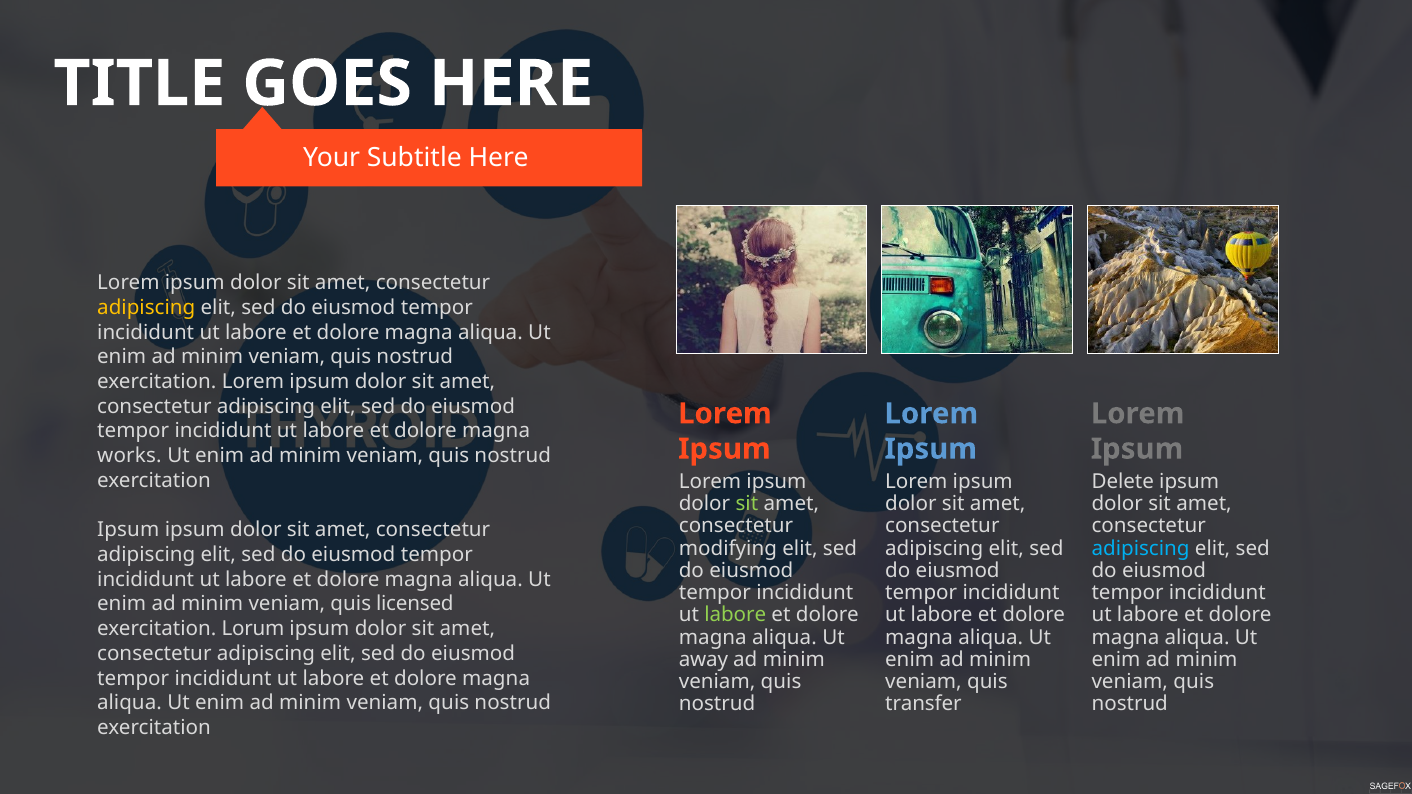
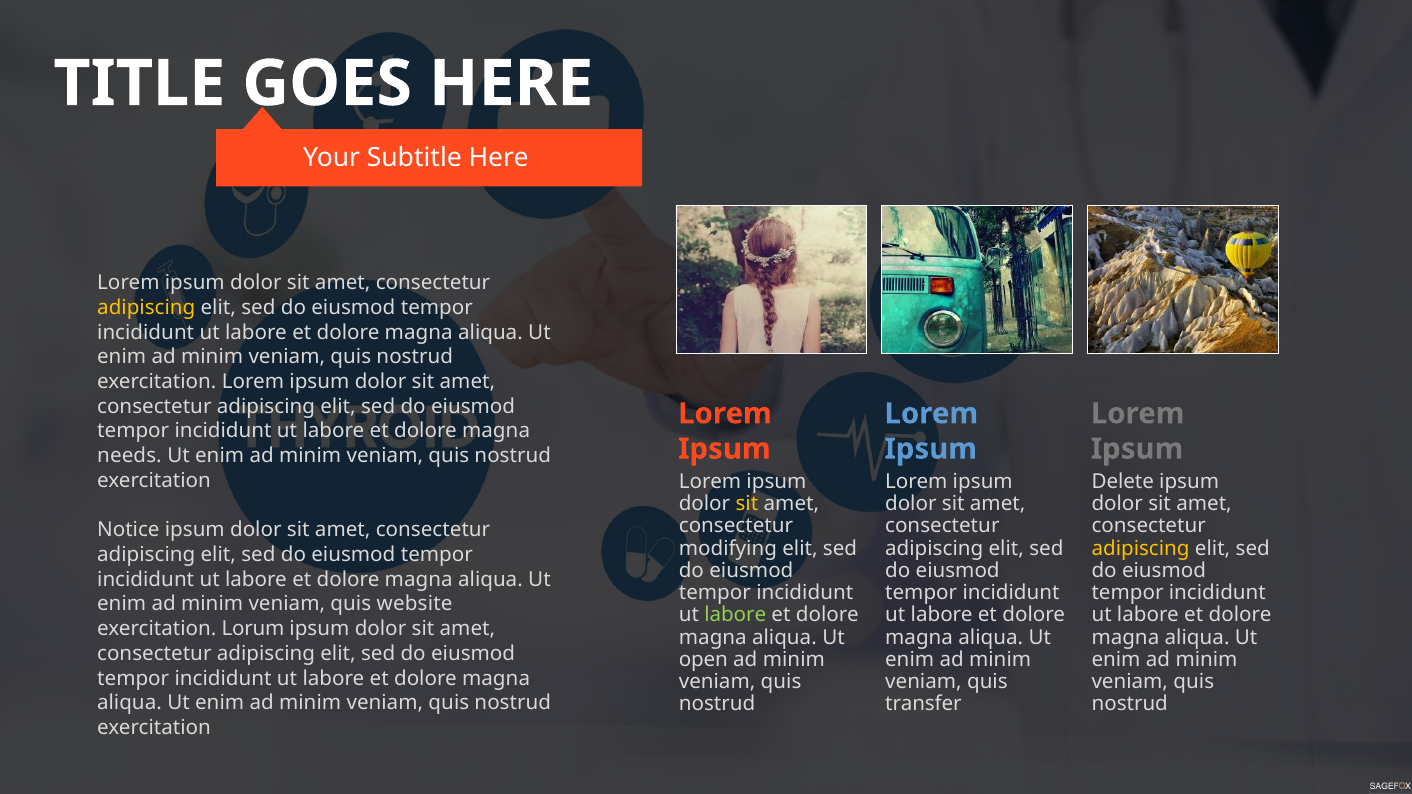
works: works -> needs
sit at (747, 504) colour: light green -> yellow
Ipsum at (128, 530): Ipsum -> Notice
adipiscing at (1141, 549) colour: light blue -> yellow
licensed: licensed -> website
away: away -> open
